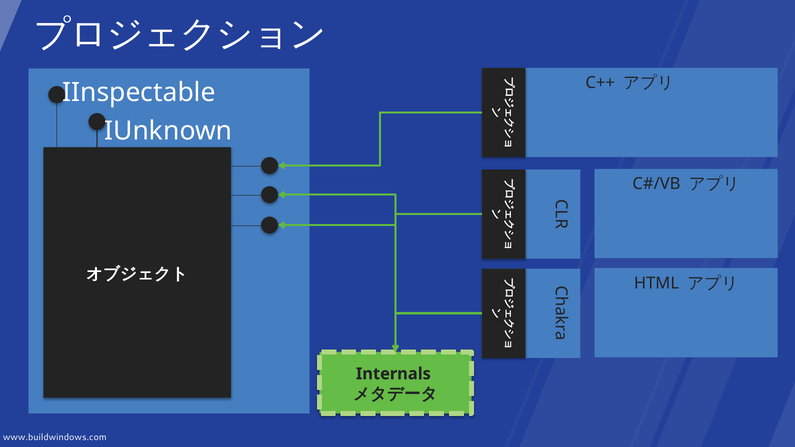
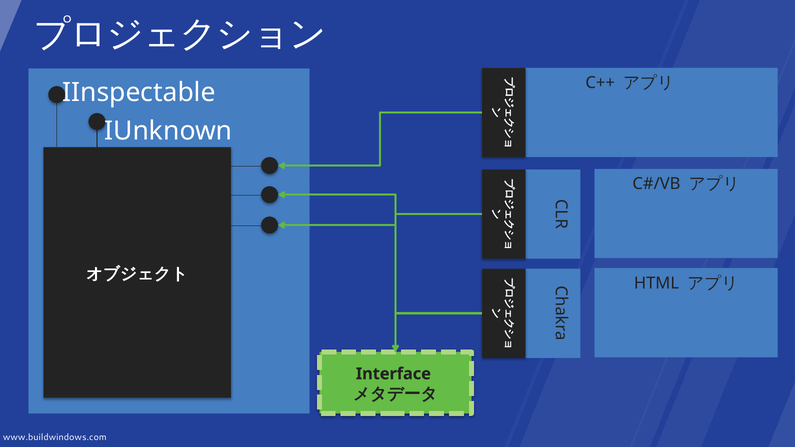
Internals: Internals -> Interface
